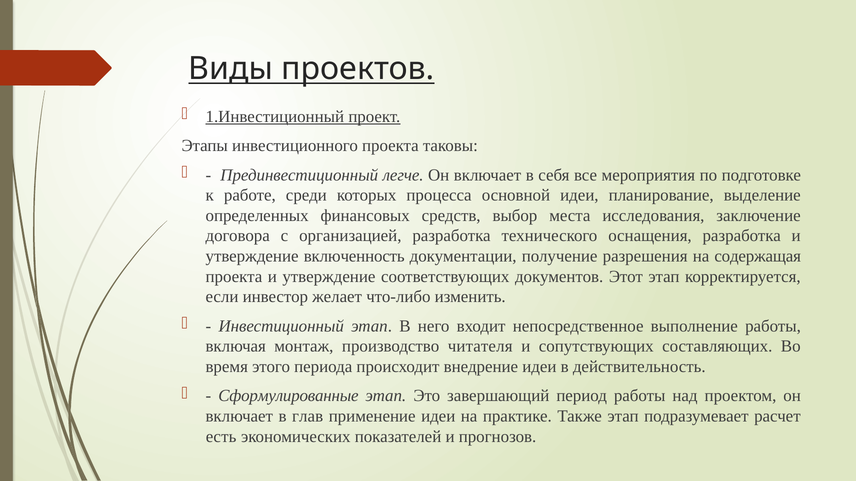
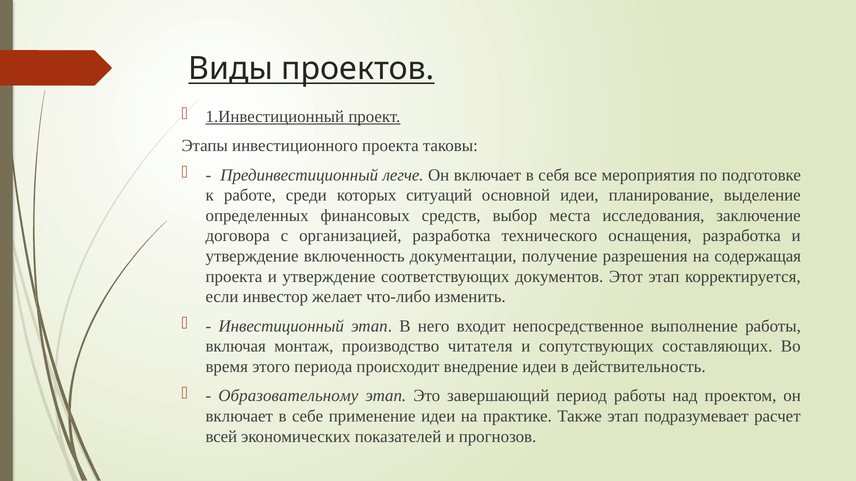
процесса: процесса -> ситуаций
Сформулированные: Сформулированные -> Образовательному
глав: глав -> себе
есть: есть -> всей
